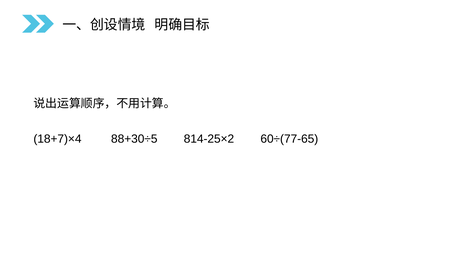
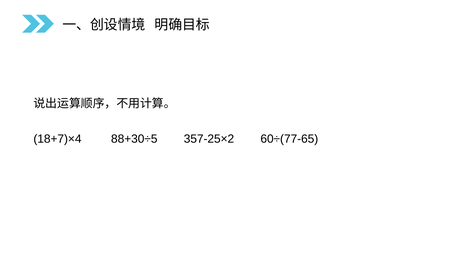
814-25×2: 814-25×2 -> 357-25×2
